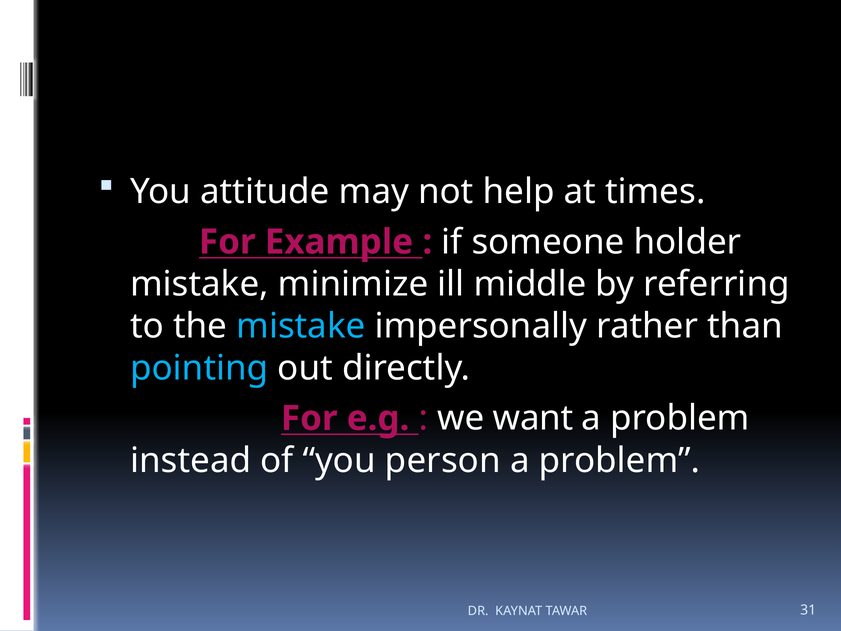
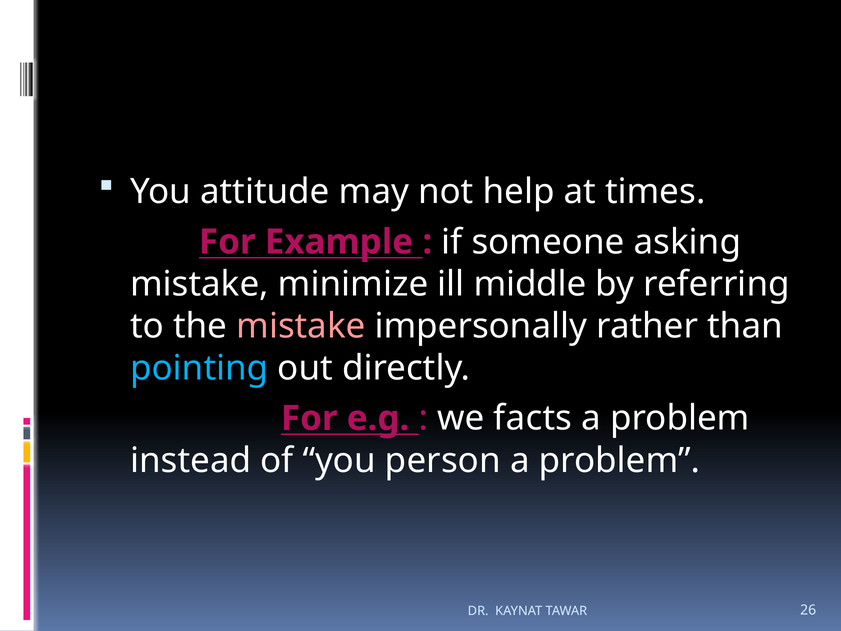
holder: holder -> asking
mistake at (301, 326) colour: light blue -> pink
want: want -> facts
31: 31 -> 26
